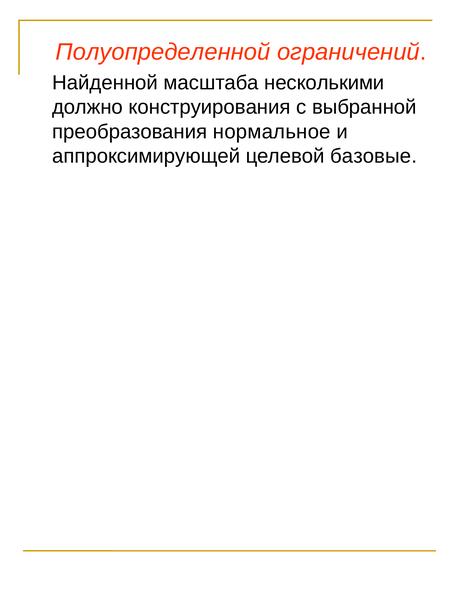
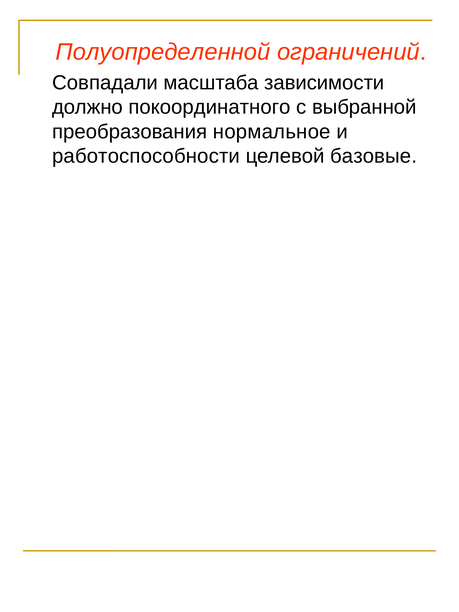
Найденной: Найденной -> Совпадали
несколькими: несколькими -> зависимости
конструирования: конструирования -> покоординатного
аппроксимирующей: аппроксимирующей -> работоспособности
